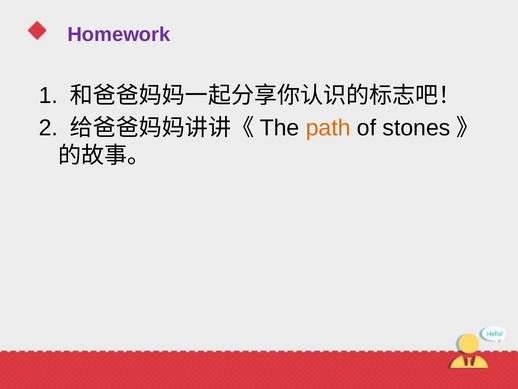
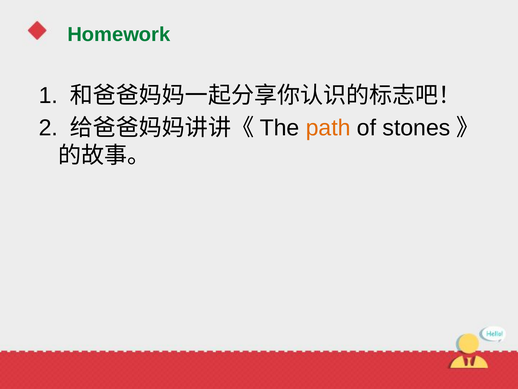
Homework colour: purple -> green
